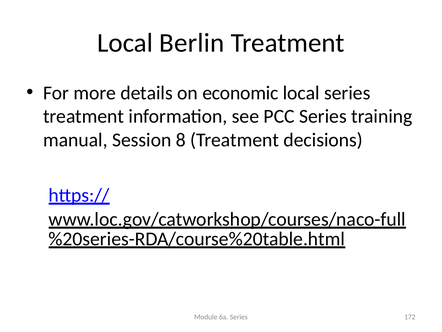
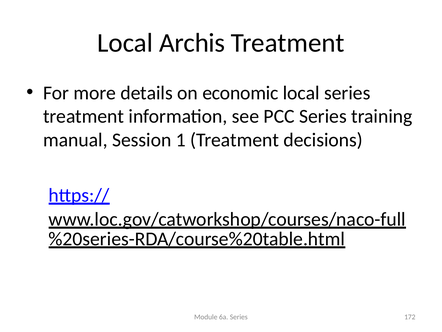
Berlin: Berlin -> Archis
8: 8 -> 1
